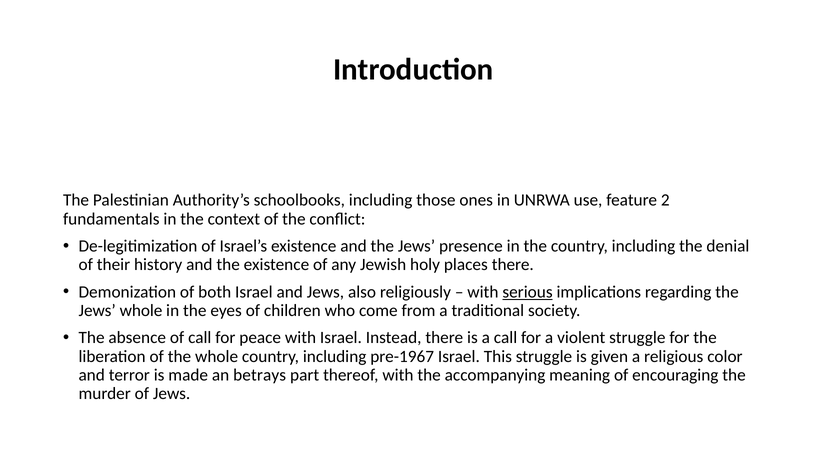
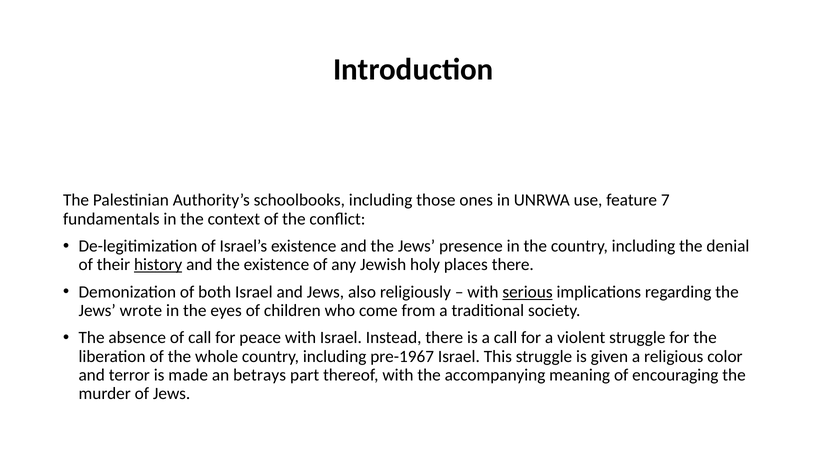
2: 2 -> 7
history underline: none -> present
Jews whole: whole -> wrote
